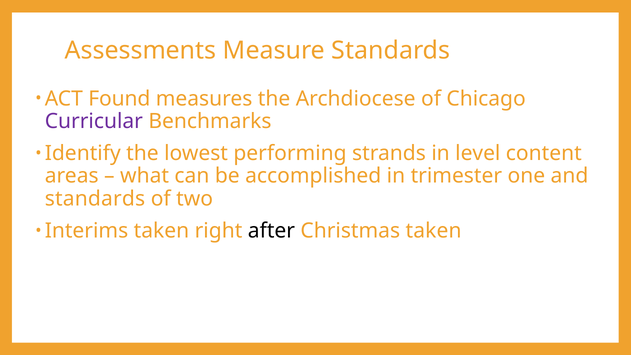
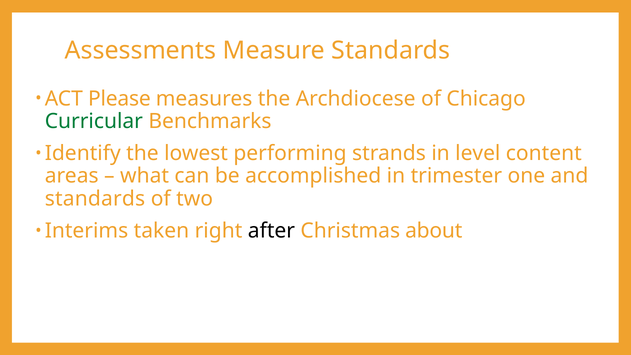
Found: Found -> Please
Curricular colour: purple -> green
Christmas taken: taken -> about
